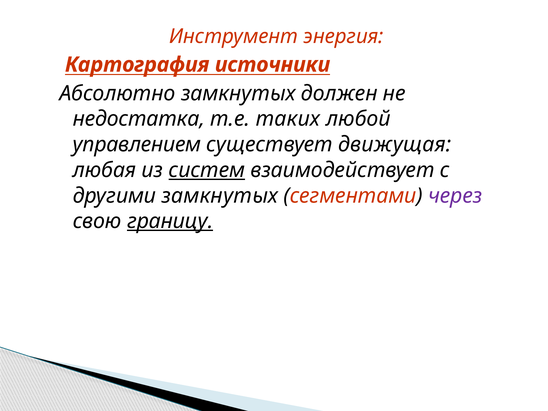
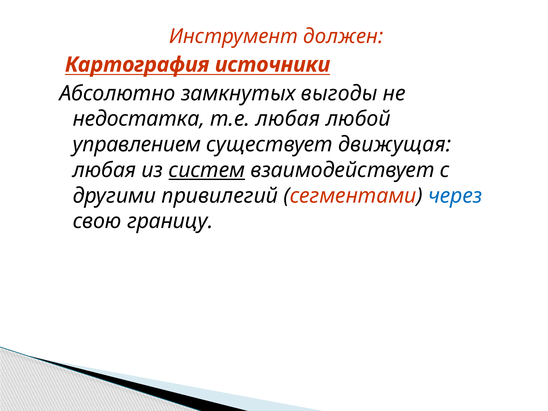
энергия: энергия -> должен
должен: должен -> выгоды
т.е таких: таких -> любая
другими замкнутых: замкнутых -> привилегий
через colour: purple -> blue
границу underline: present -> none
